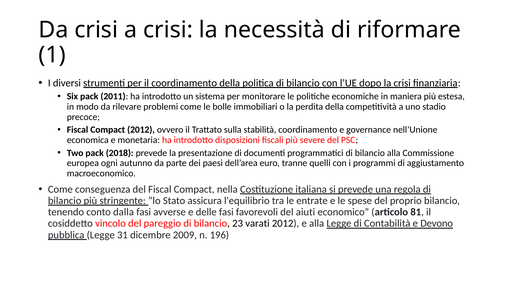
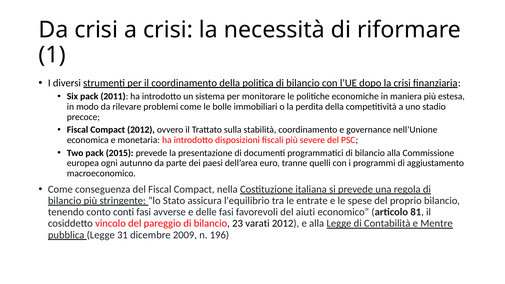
2018: 2018 -> 2015
dalla: dalla -> conti
Devono: Devono -> Mentre
